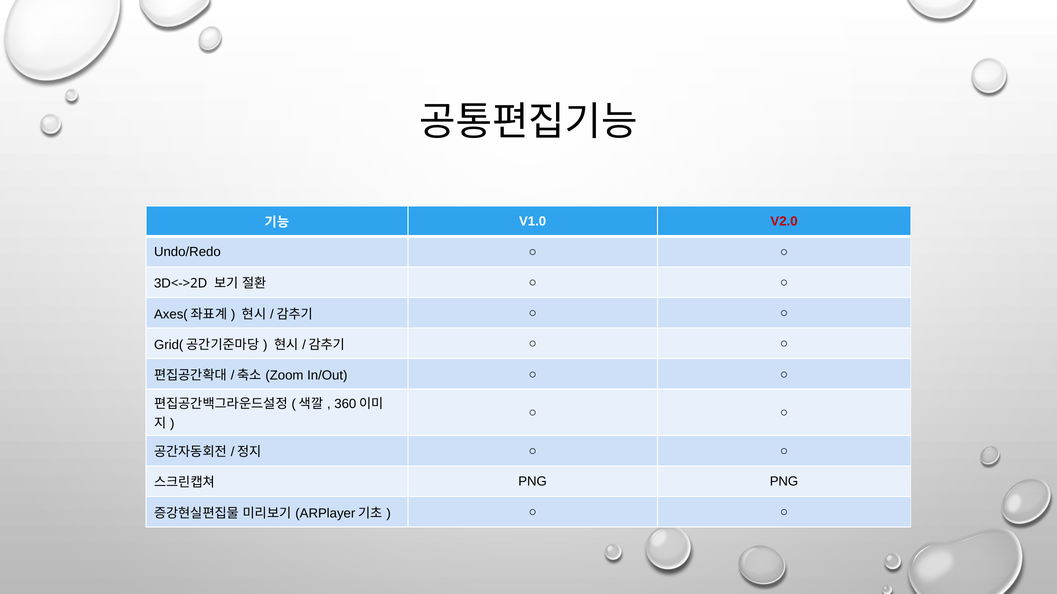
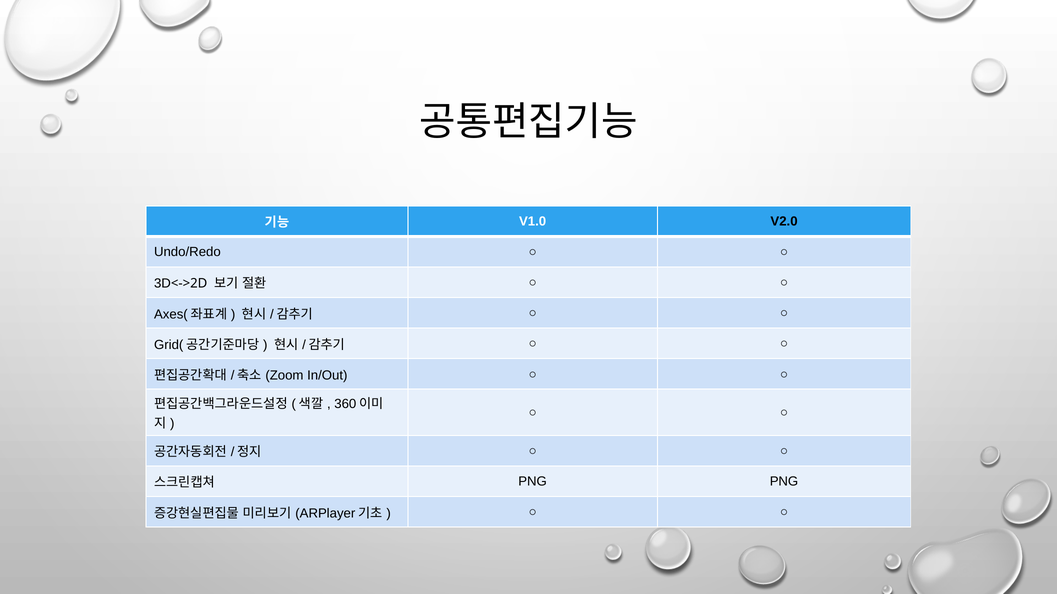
V2.0 colour: red -> black
